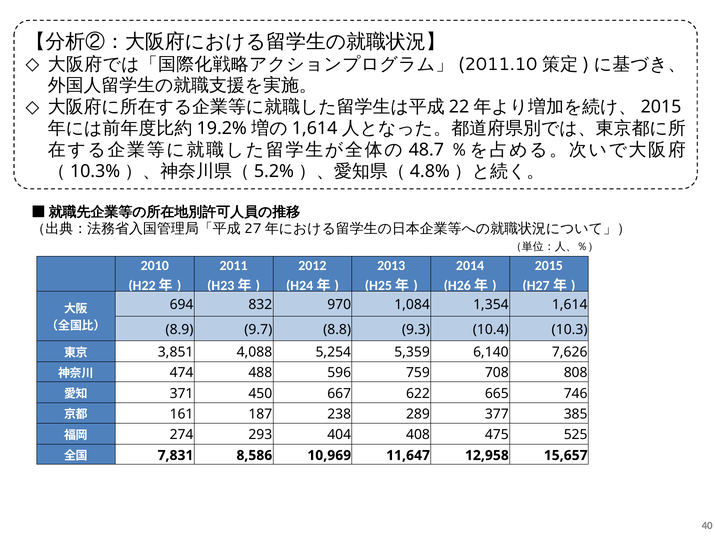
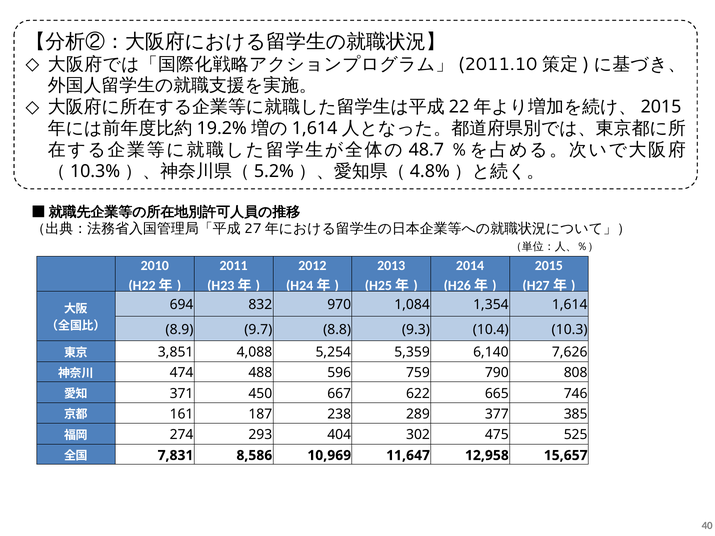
708: 708 -> 790
408: 408 -> 302
